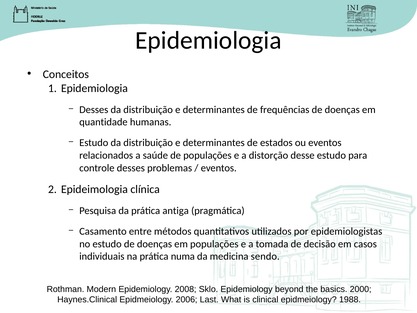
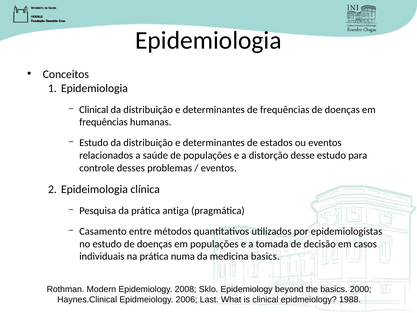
Desses at (94, 110): Desses -> Clinical
quantidade at (103, 122): quantidade -> frequências
medicina sendo: sendo -> basics
